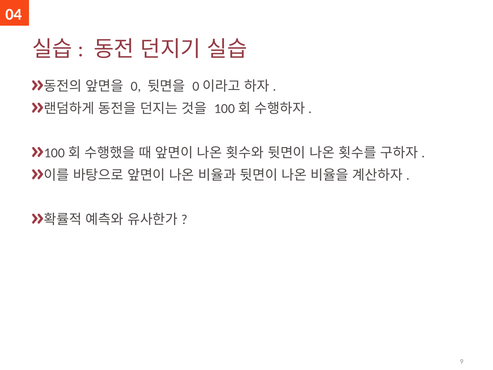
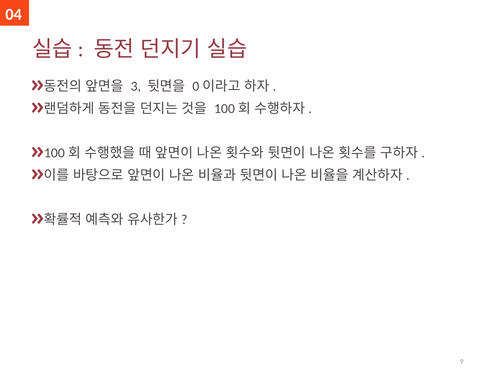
0 at (136, 86): 0 -> 3
